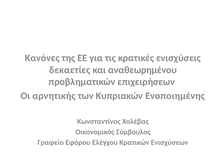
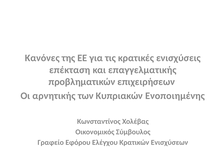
δεκαετίες: δεκαετίες -> επέκταση
αναθεωρημένου: αναθεωρημένου -> επαγγελματικής
